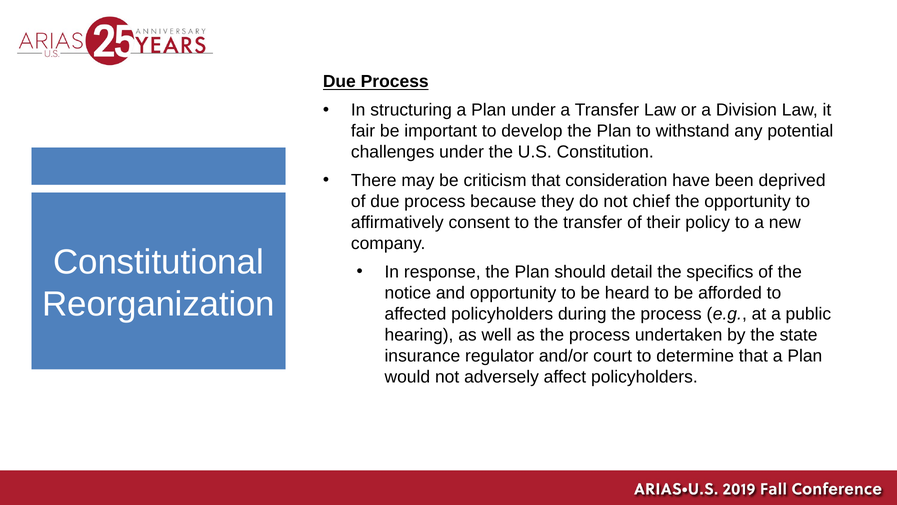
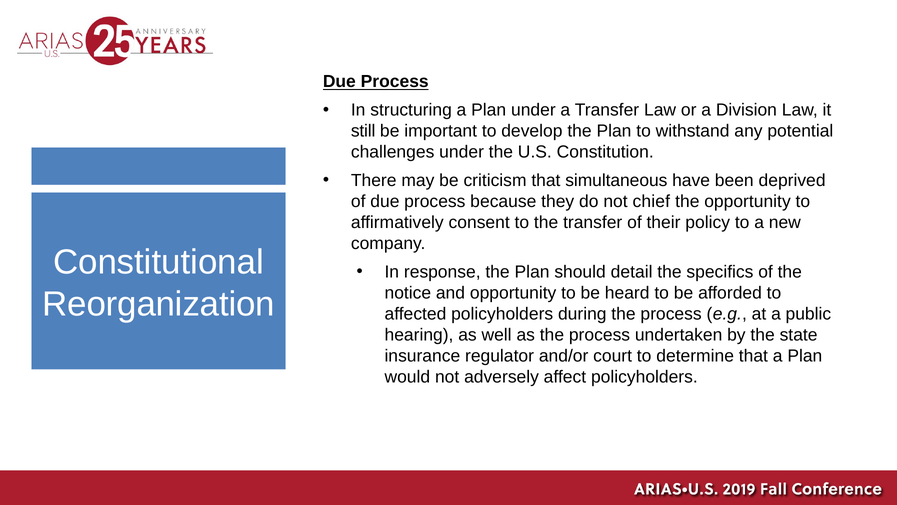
fair: fair -> still
consideration: consideration -> simultaneous
